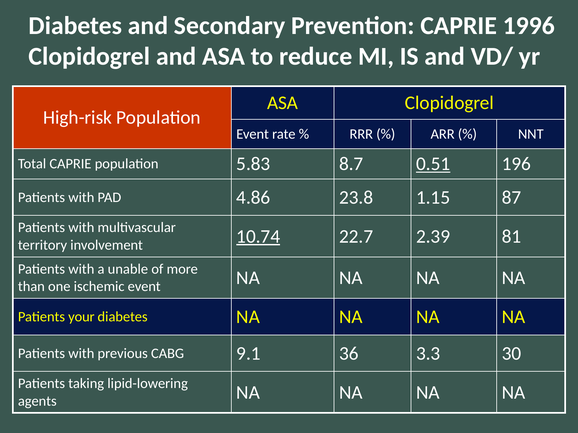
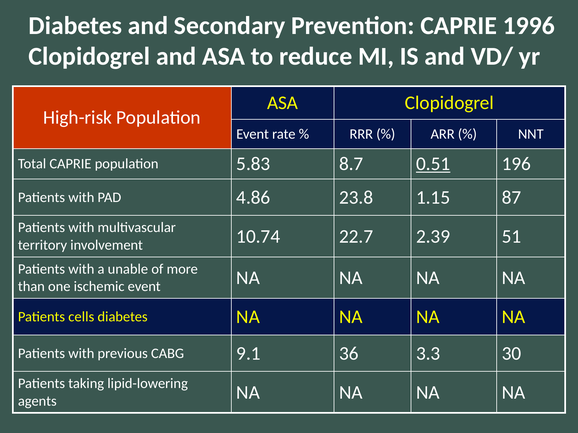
10.74 underline: present -> none
81: 81 -> 51
your: your -> cells
